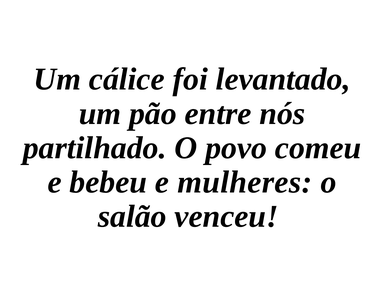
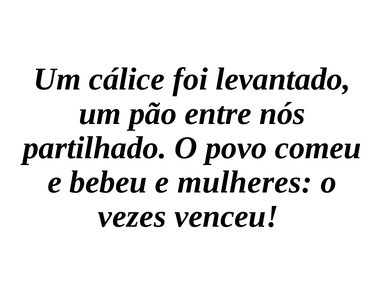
salão: salão -> vezes
